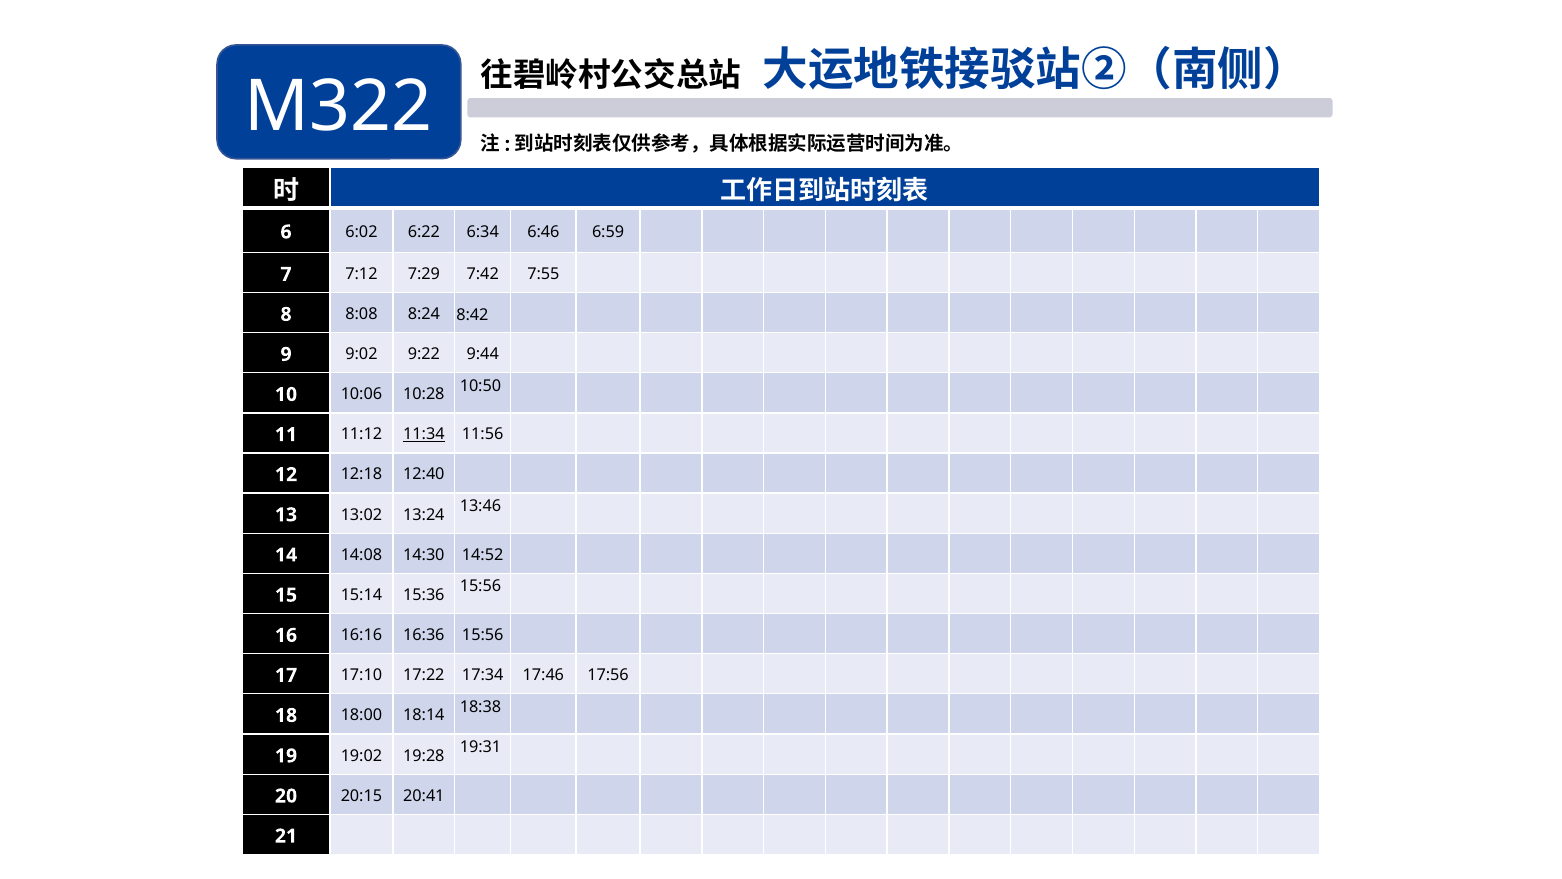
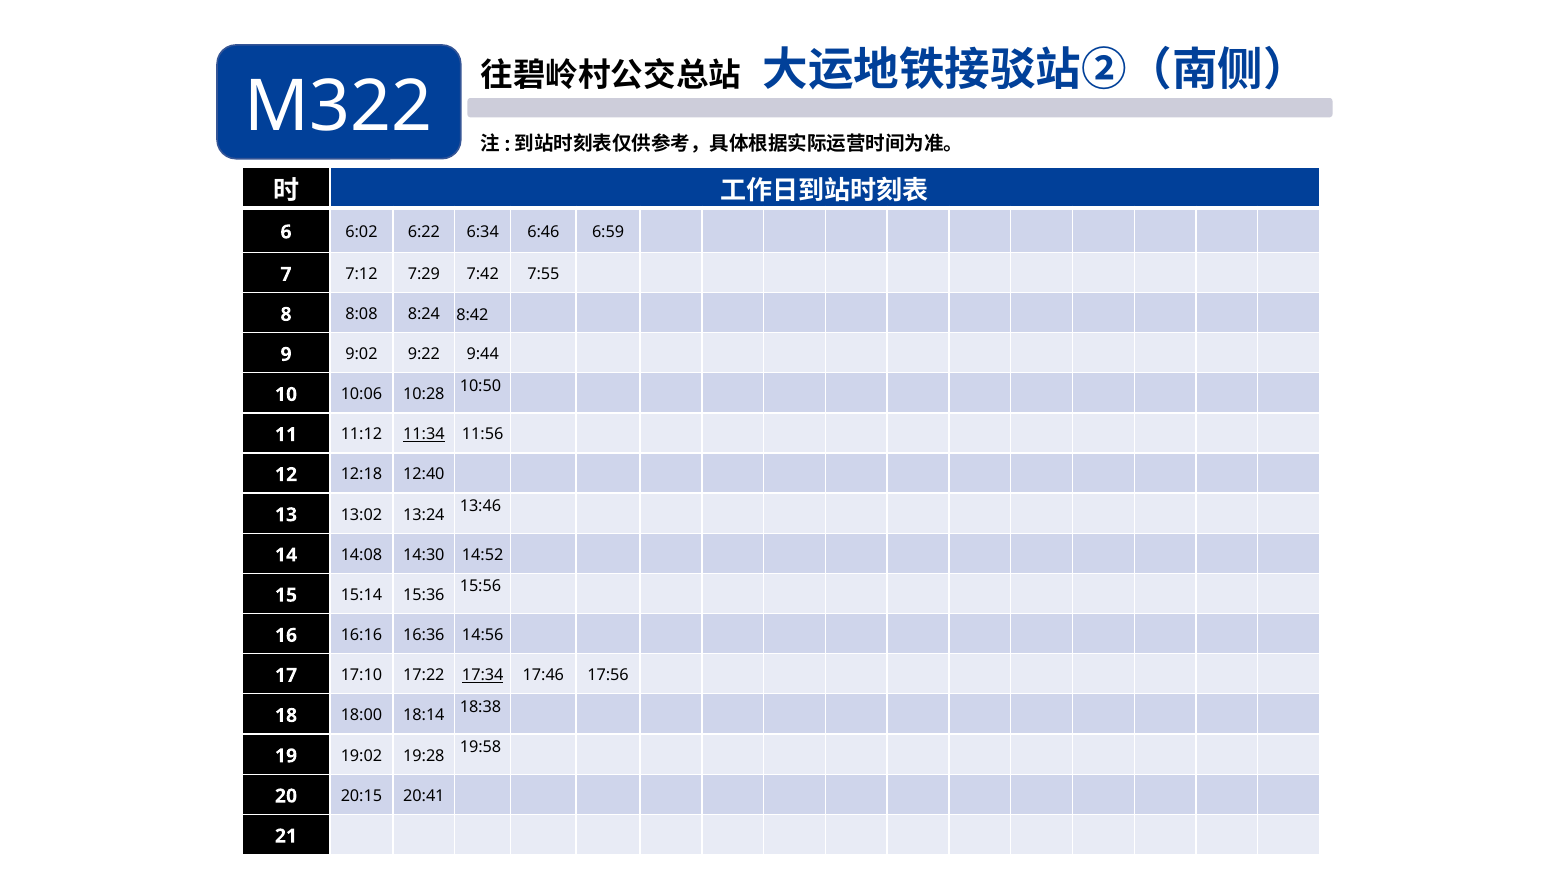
16:36 15:56: 15:56 -> 14:56
17:34 underline: none -> present
19:31: 19:31 -> 19:58
